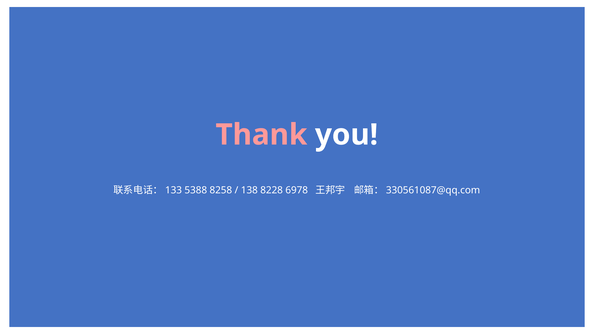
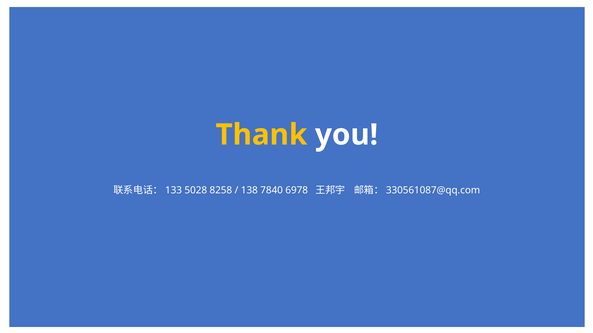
Thank colour: pink -> yellow
5388: 5388 -> 5028
8228: 8228 -> 7840
